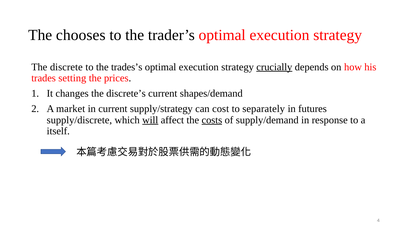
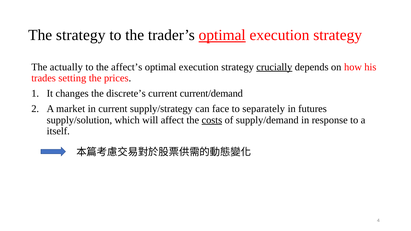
The chooses: chooses -> strategy
optimal at (222, 35) underline: none -> present
discrete: discrete -> actually
trades’s: trades’s -> affect’s
shapes/demand: shapes/demand -> current/demand
cost: cost -> face
supply/discrete: supply/discrete -> supply/solution
will underline: present -> none
